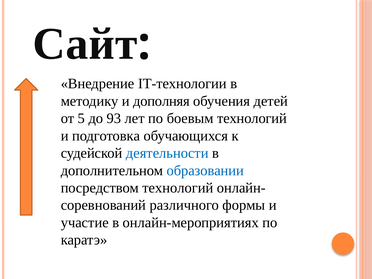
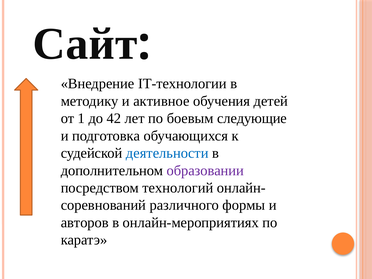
дополняя: дополняя -> активное
5: 5 -> 1
93: 93 -> 42
боевым технологий: технологий -> следующие
образовании colour: blue -> purple
участие: участие -> авторов
